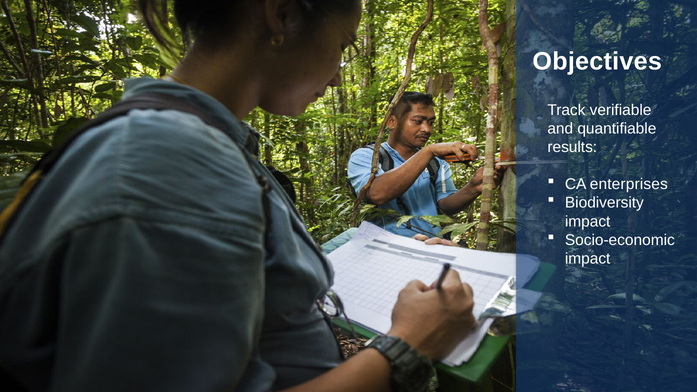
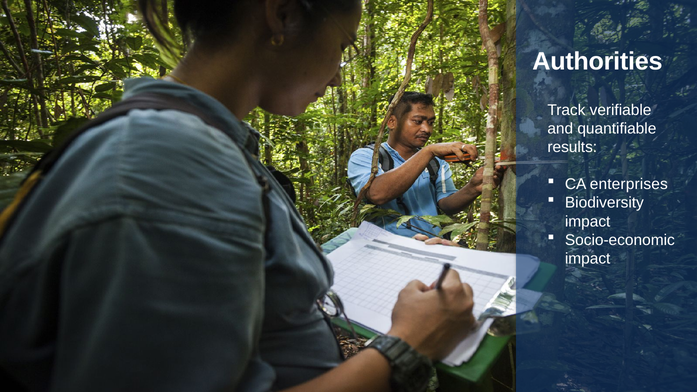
Objectives: Objectives -> Authorities
